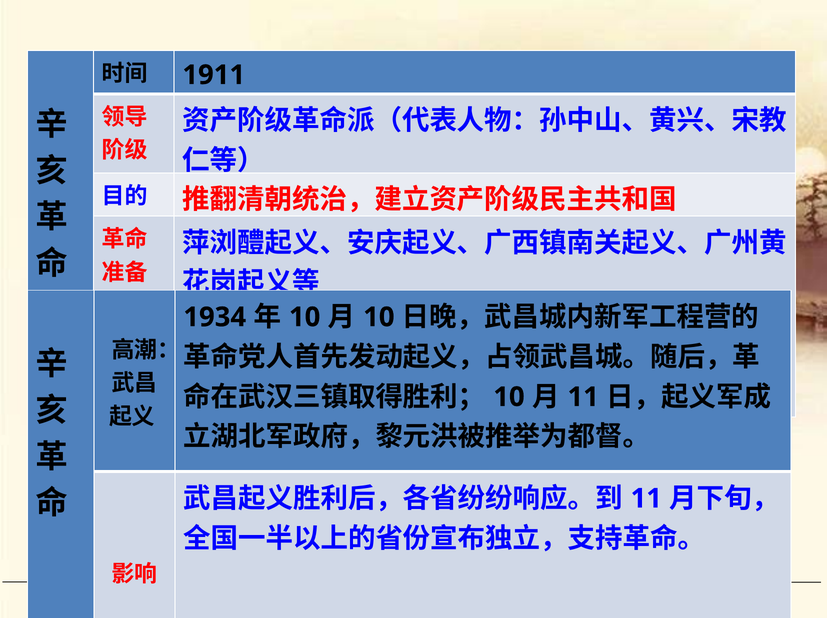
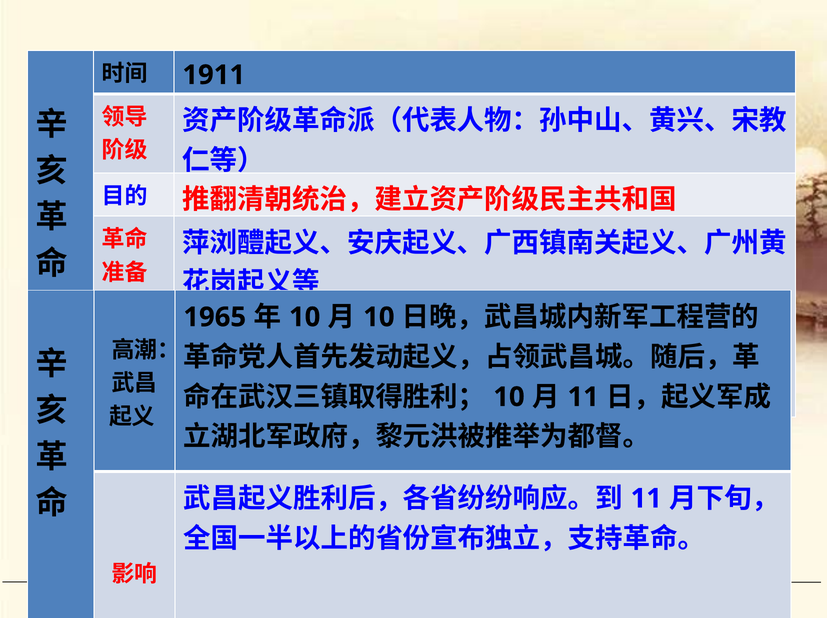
1934: 1934 -> 1965
